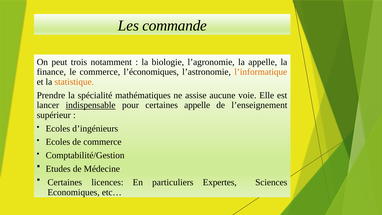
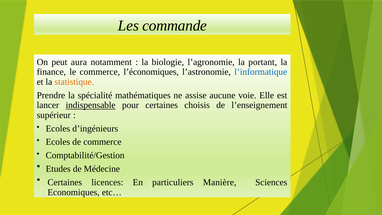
trois: trois -> aura
la appelle: appelle -> portant
l’informatique colour: orange -> blue
certaines appelle: appelle -> choisis
Expertes: Expertes -> Manière
